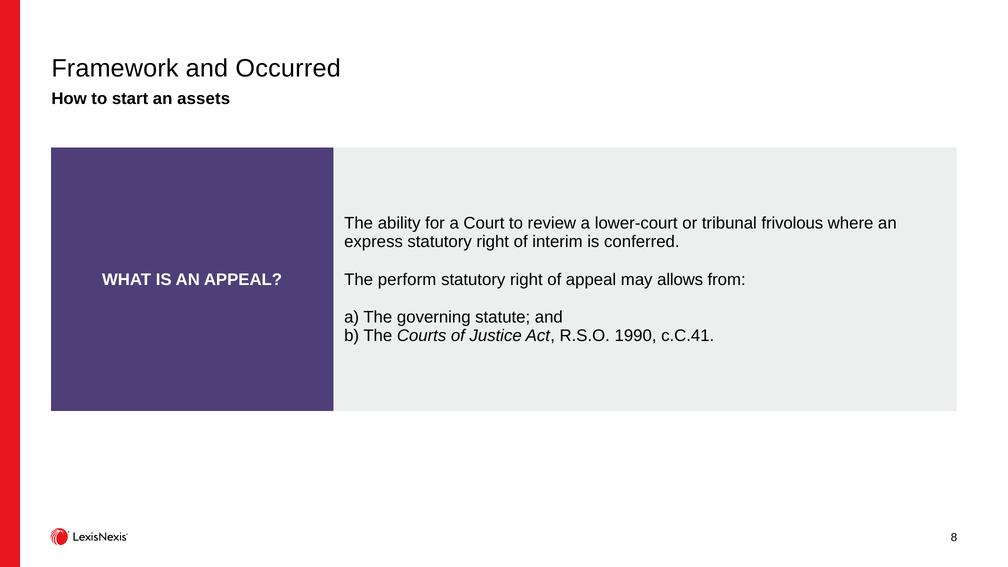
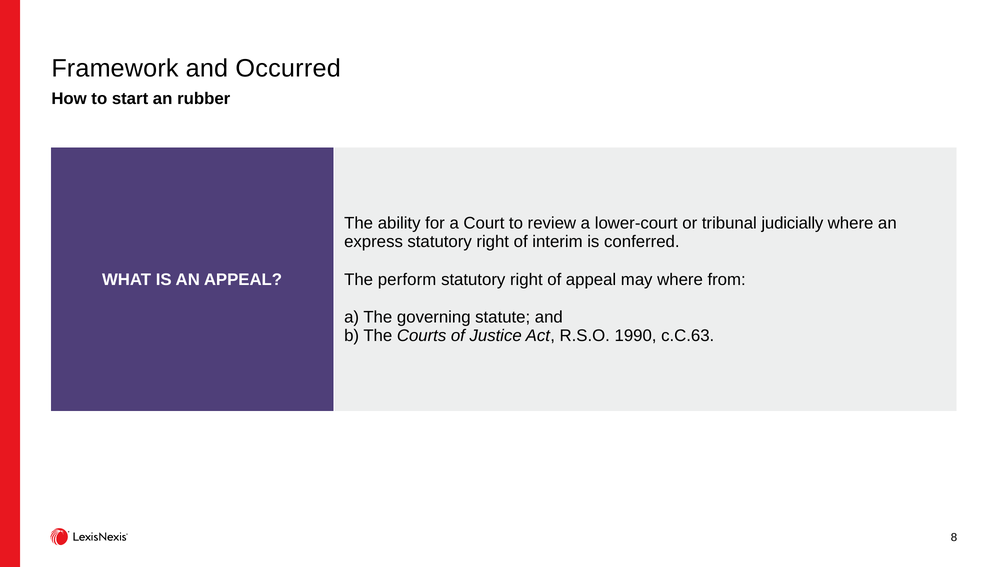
assets: assets -> rubber
frivolous: frivolous -> judicially
may allows: allows -> where
c.C.41: c.C.41 -> c.C.63
